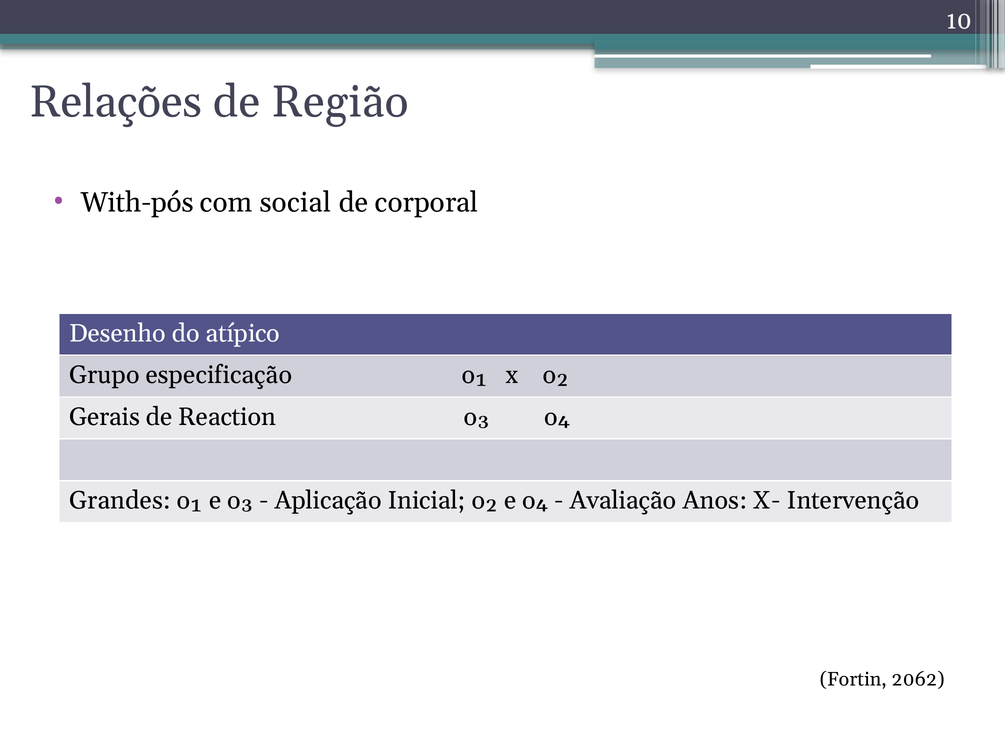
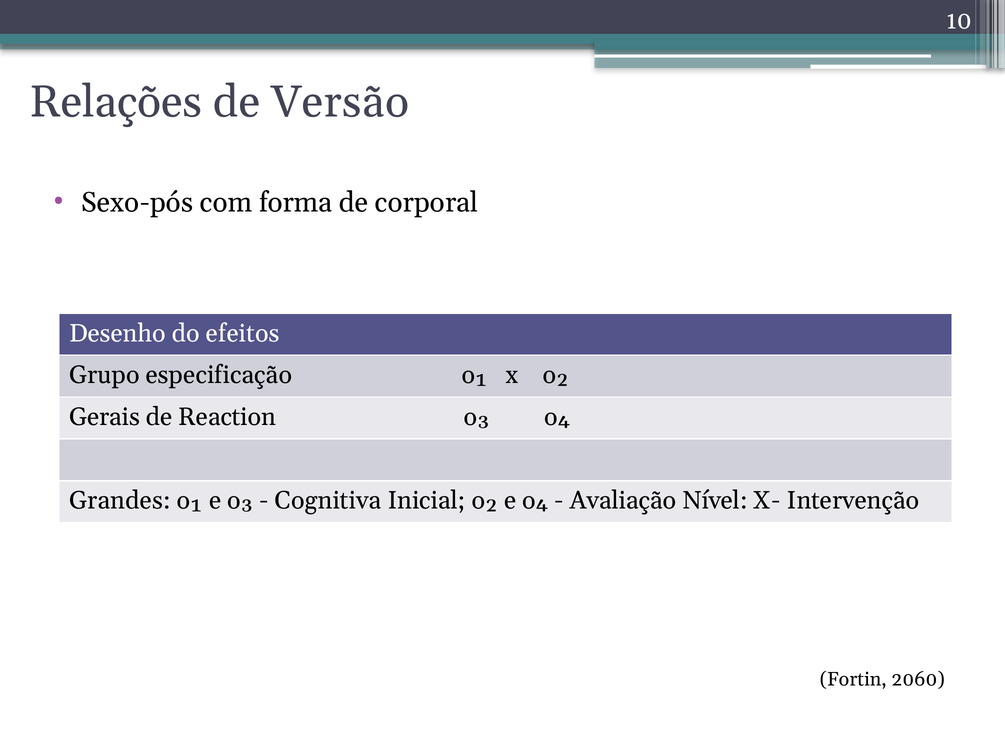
Região: Região -> Versão
With-pós: With-pós -> Sexo-pós
social: social -> forma
atípico: atípico -> efeitos
Aplicação: Aplicação -> Cognitiva
Anos: Anos -> Nível
2062: 2062 -> 2060
